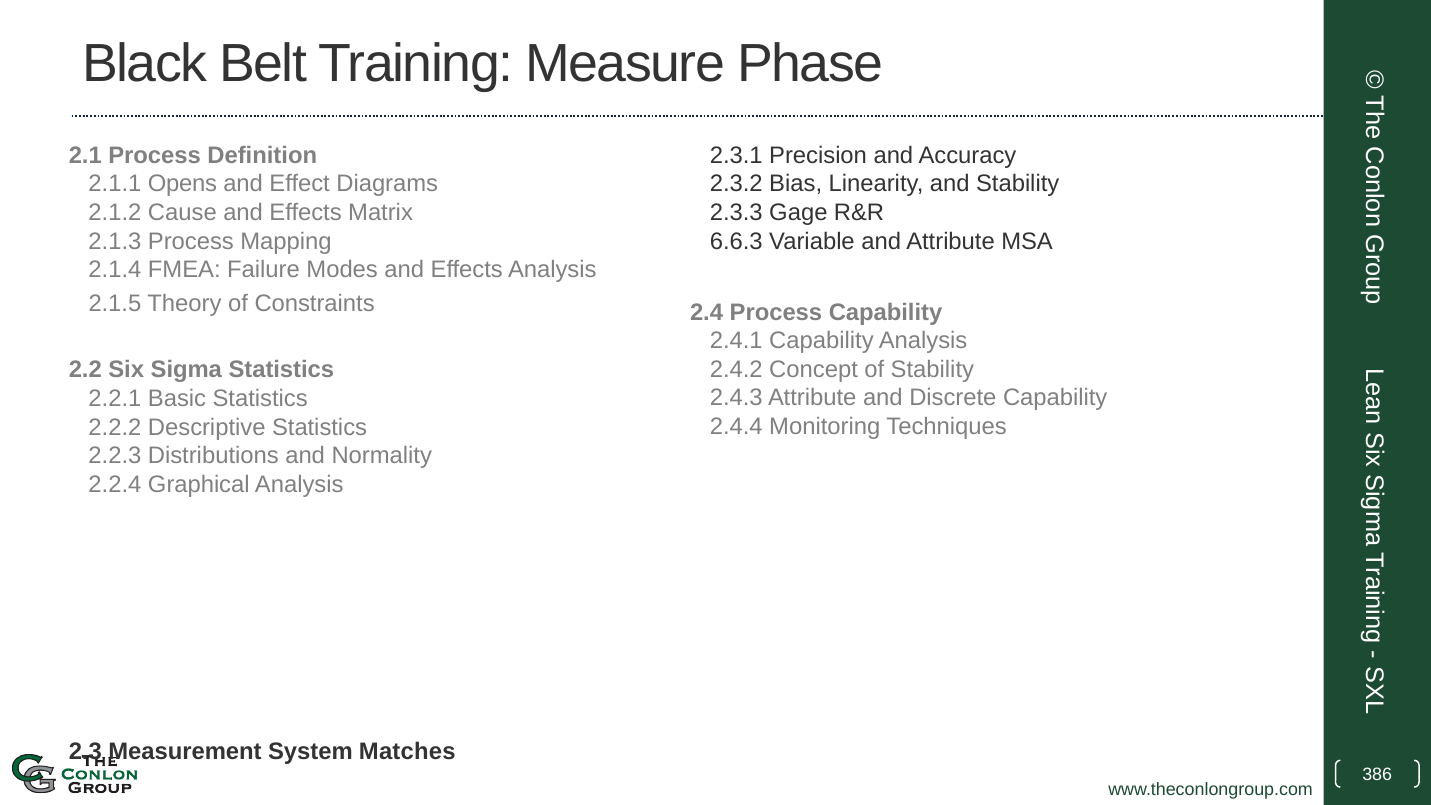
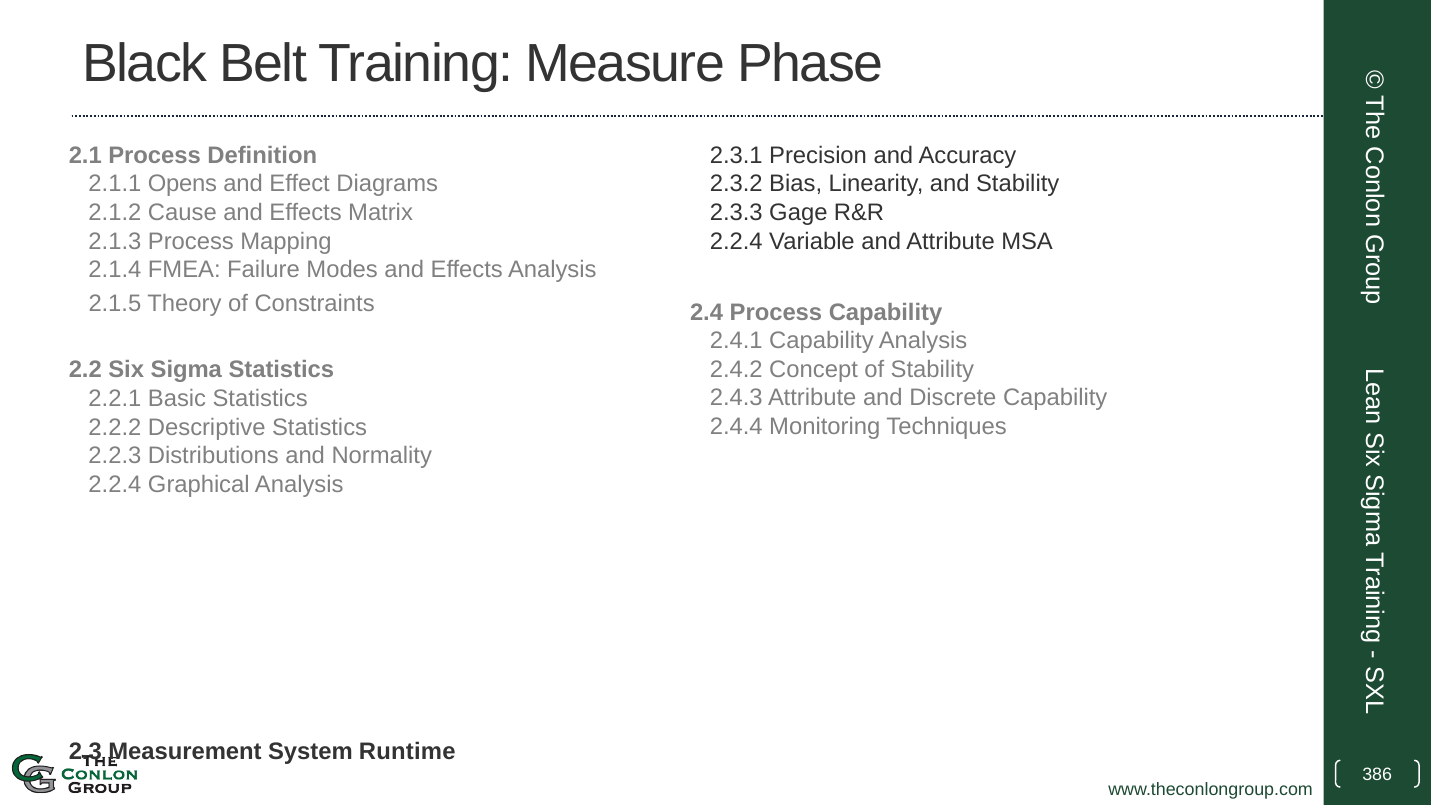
6.6.3 at (736, 241): 6.6.3 -> 2.2.4
Matches: Matches -> Runtime
